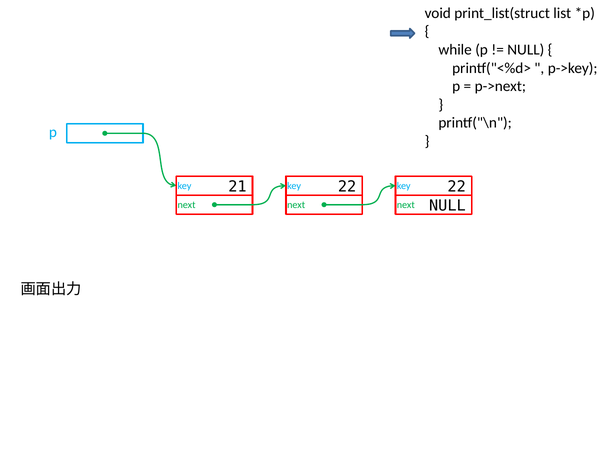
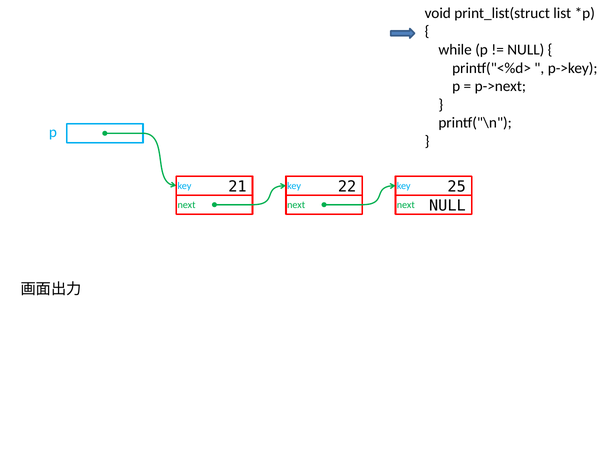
21 22: 22 -> 25
